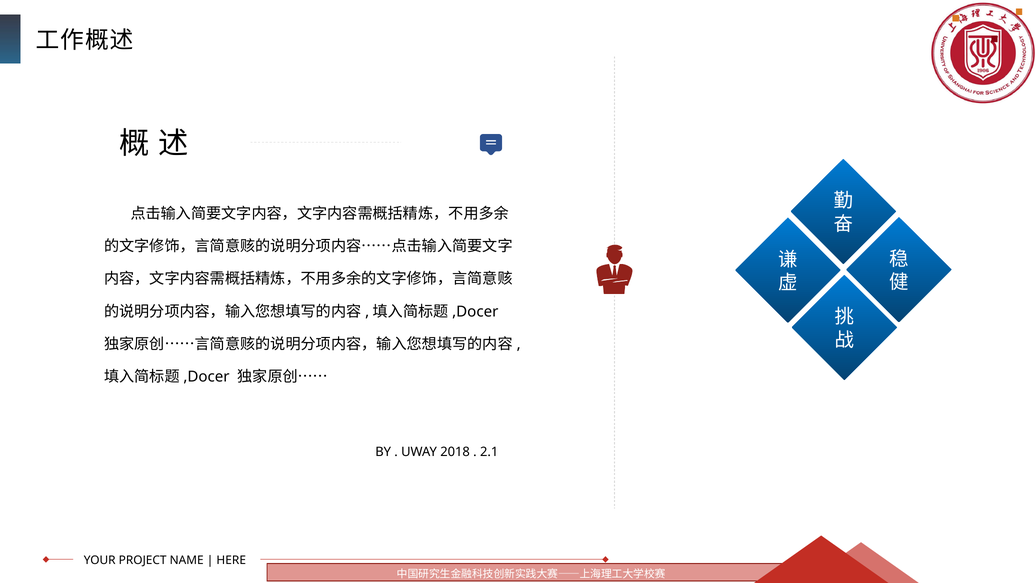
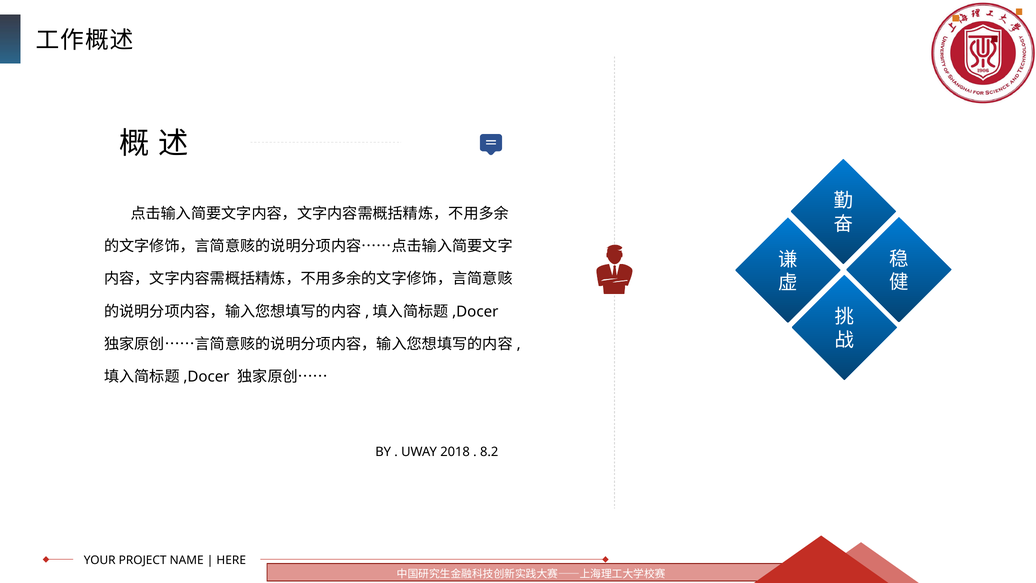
2.1: 2.1 -> 8.2
